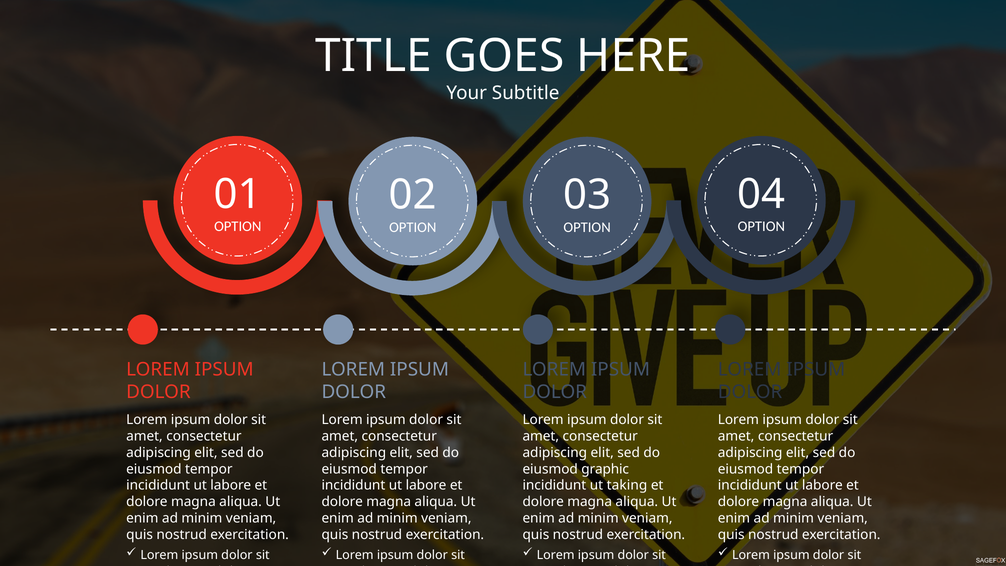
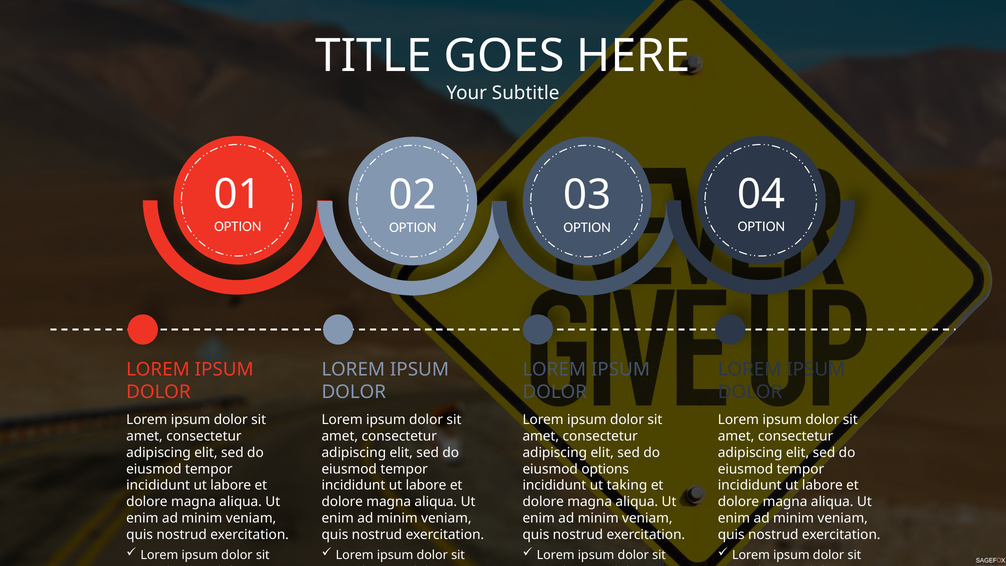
graphic: graphic -> options
